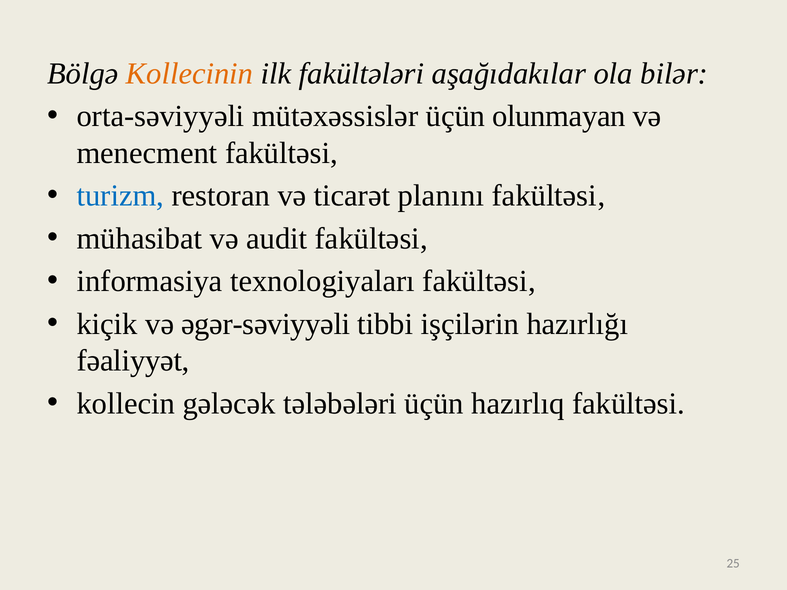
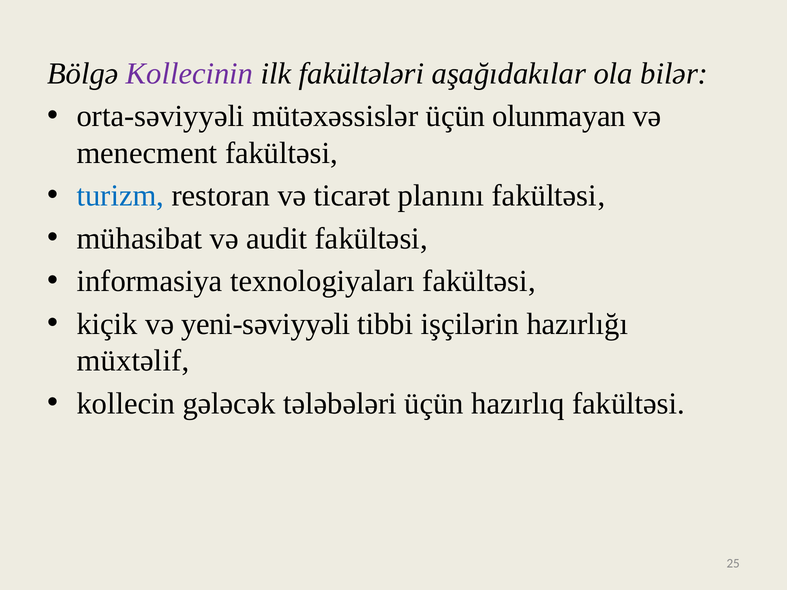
Kollecinin colour: orange -> purple
əgər-səviyyəli: əgər-səviyyəli -> yeni-səviyyəli
fəaliyyət: fəaliyyət -> müxtəlif
